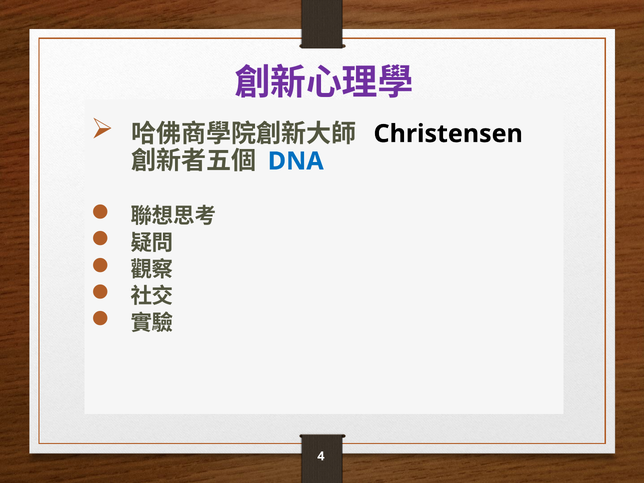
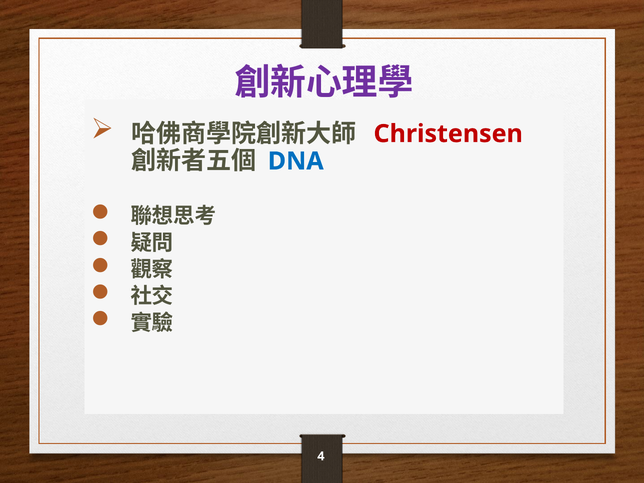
Christensen colour: black -> red
